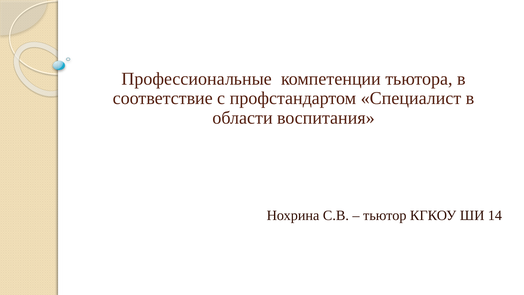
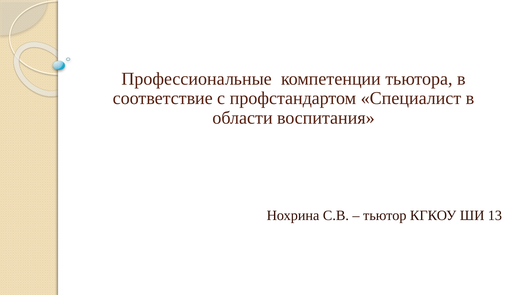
14: 14 -> 13
